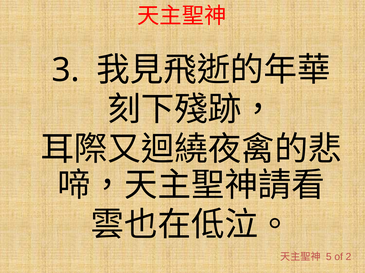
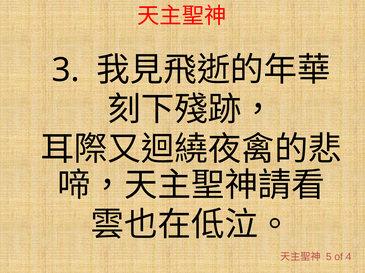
2: 2 -> 4
